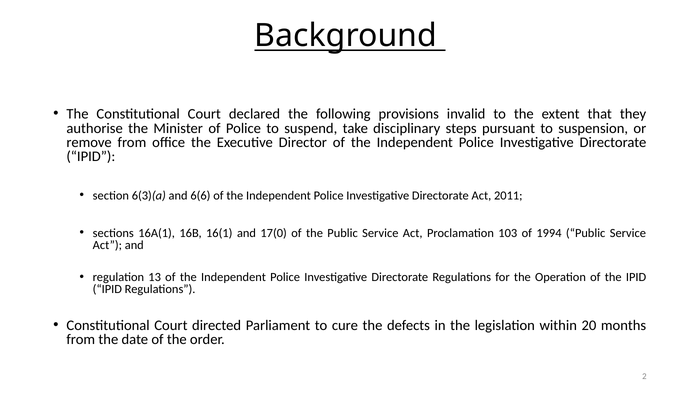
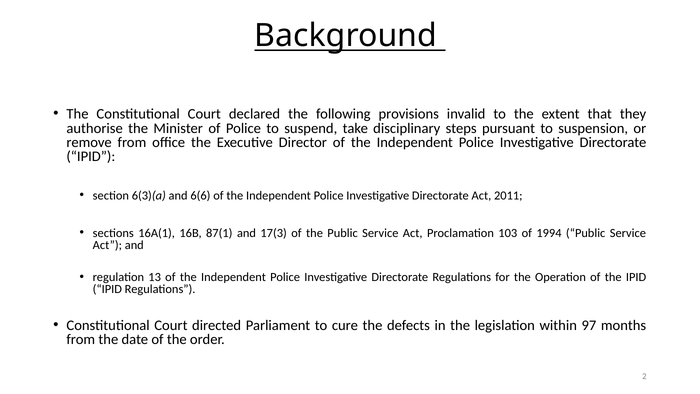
16(1: 16(1 -> 87(1
17(0: 17(0 -> 17(3
20: 20 -> 97
